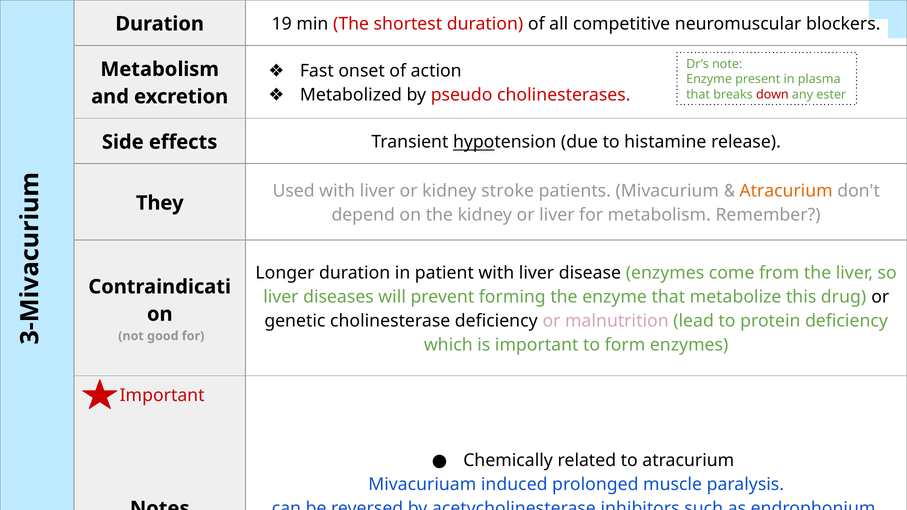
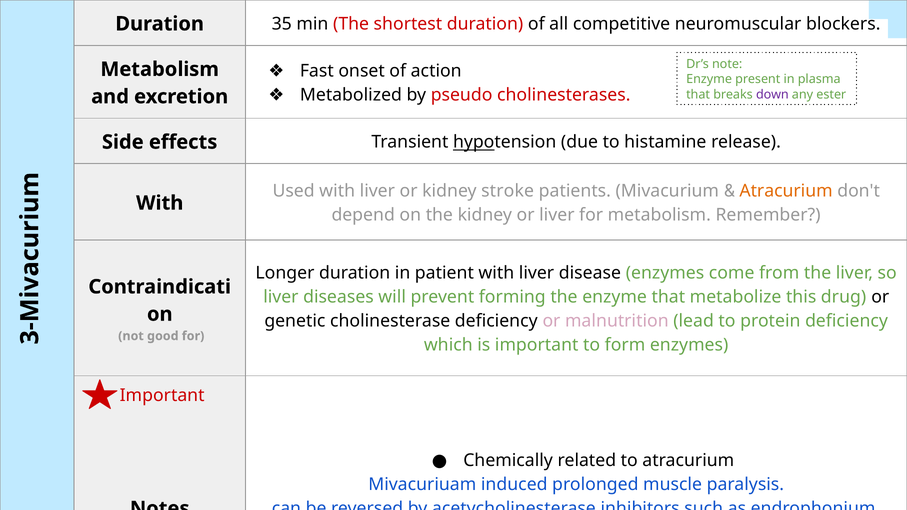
19: 19 -> 35
down colour: red -> purple
They at (160, 203): They -> With
